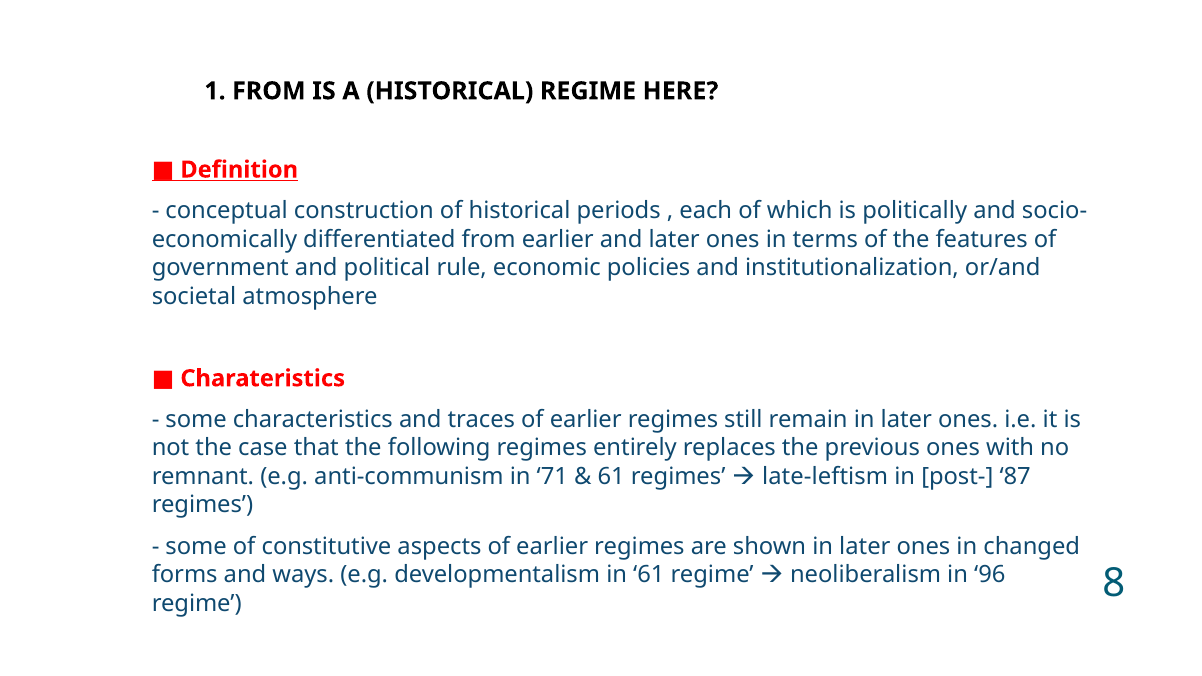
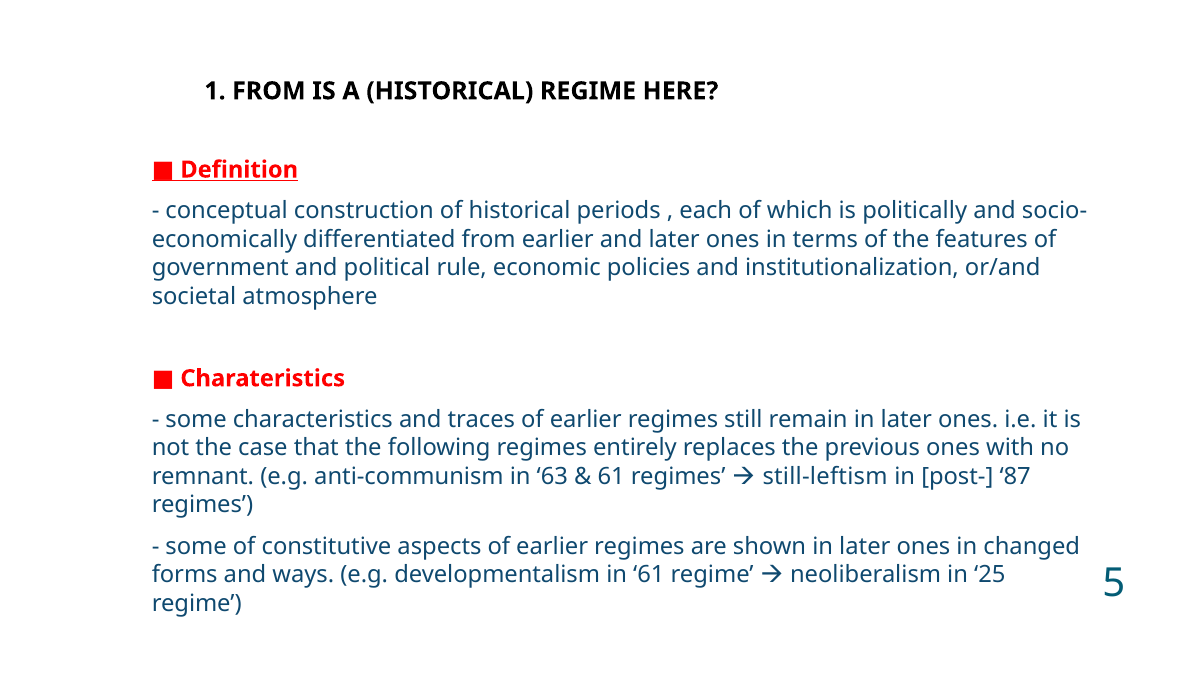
71: 71 -> 63
late-leftism: late-leftism -> still-leftism
96: 96 -> 25
8: 8 -> 5
